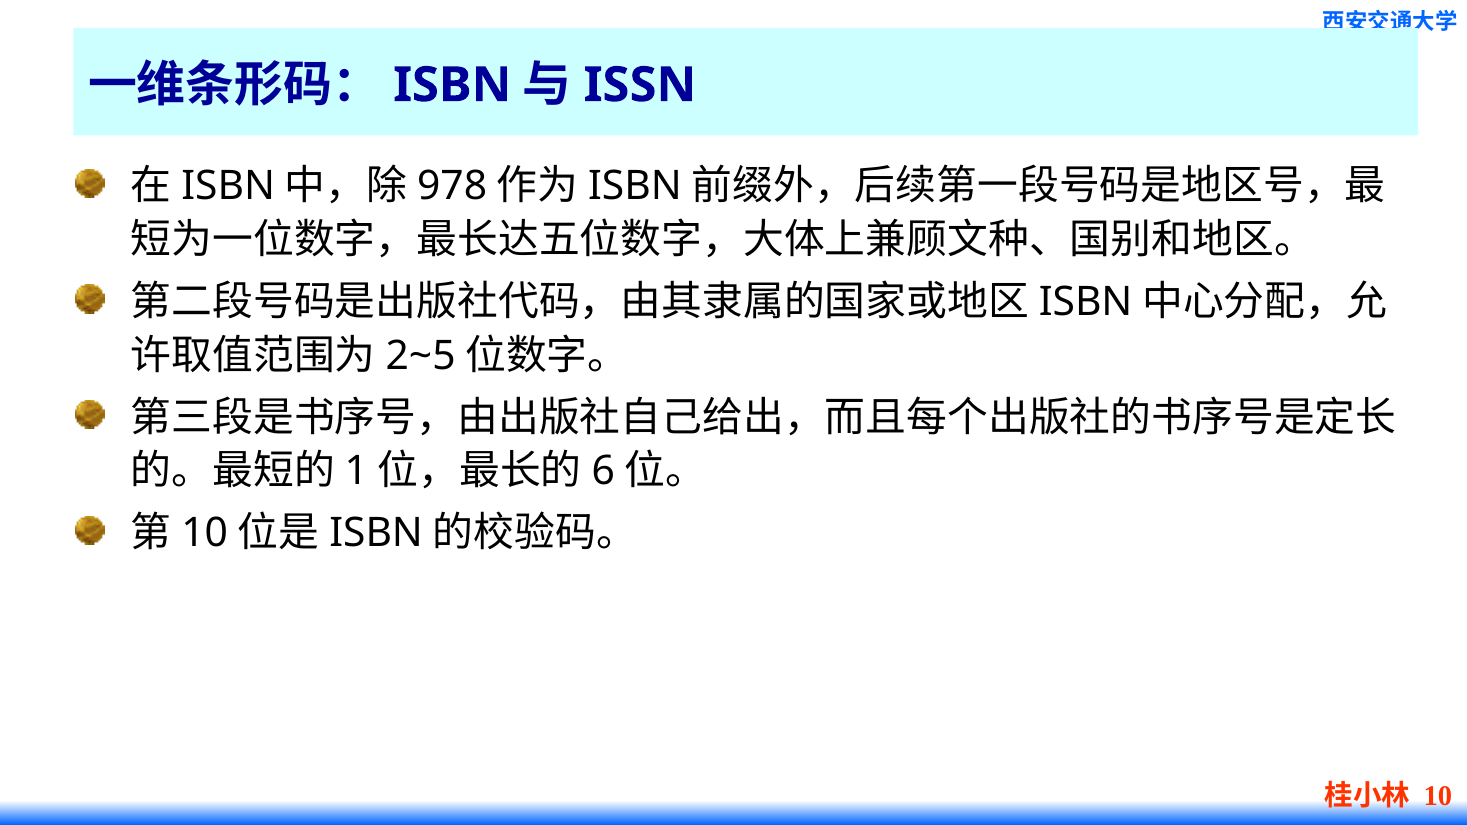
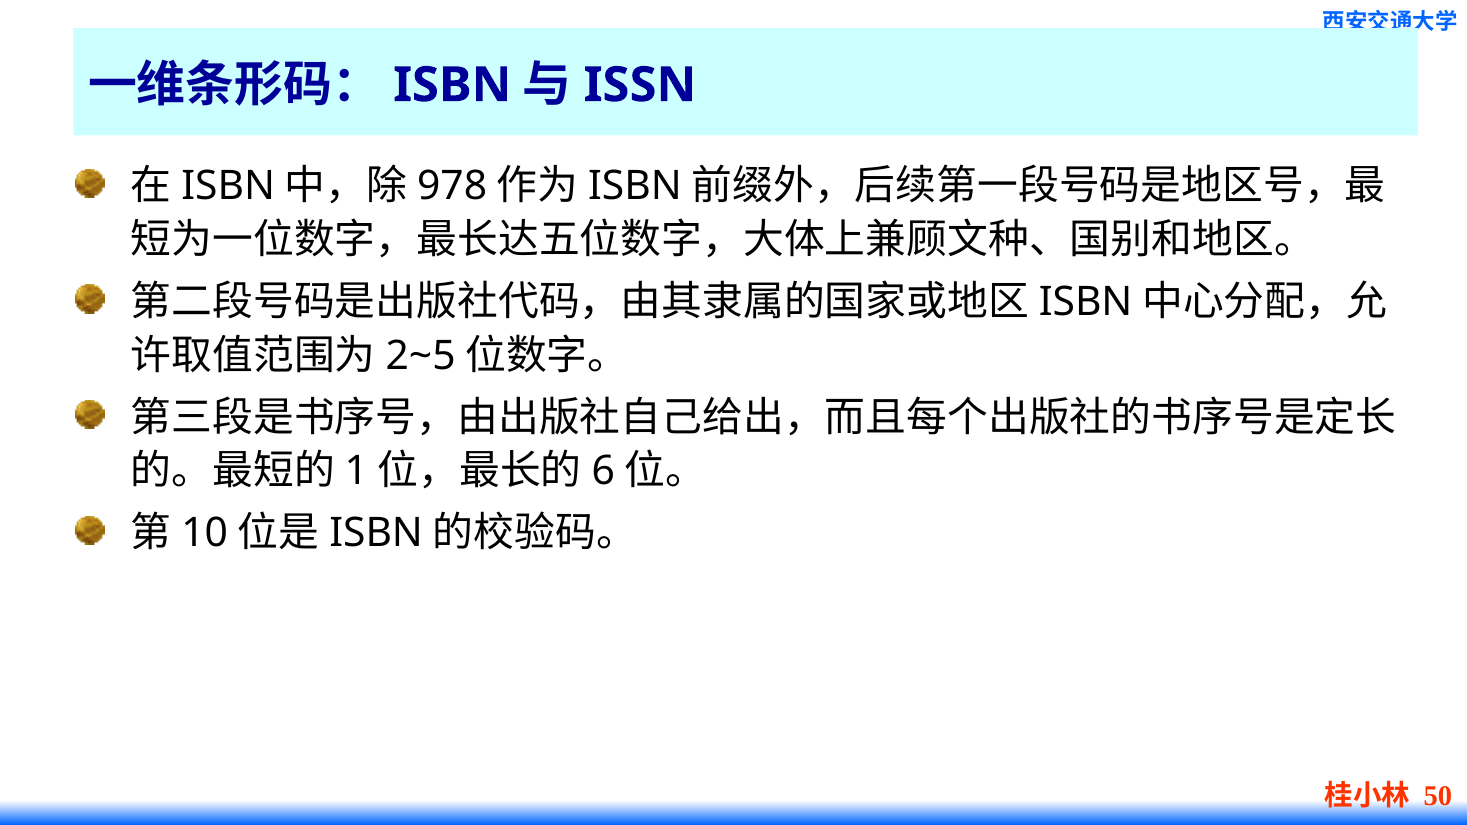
10 at (1438, 797): 10 -> 50
